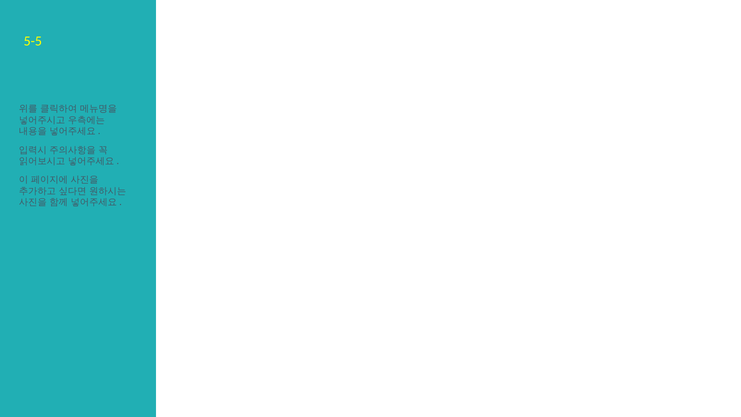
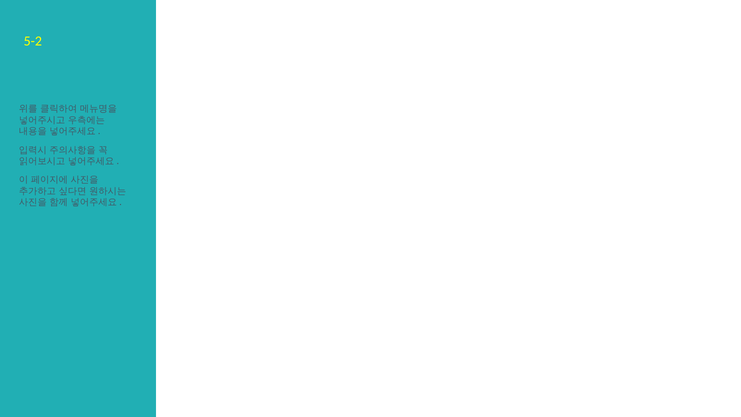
5-5: 5-5 -> 5-2
